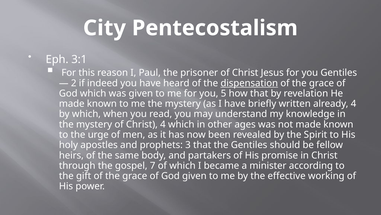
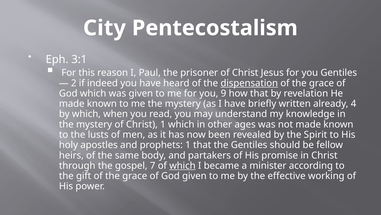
5: 5 -> 9
Christ 4: 4 -> 1
urge: urge -> lusts
prophets 3: 3 -> 1
which at (182, 165) underline: none -> present
